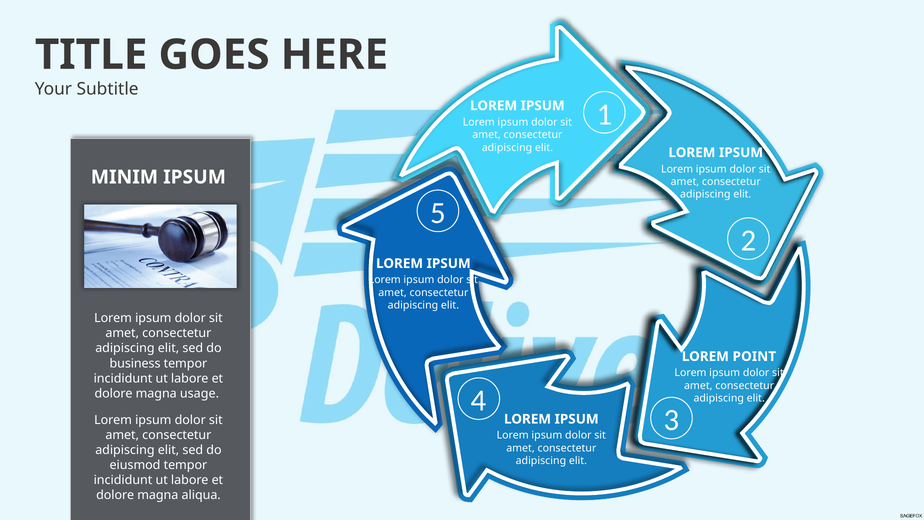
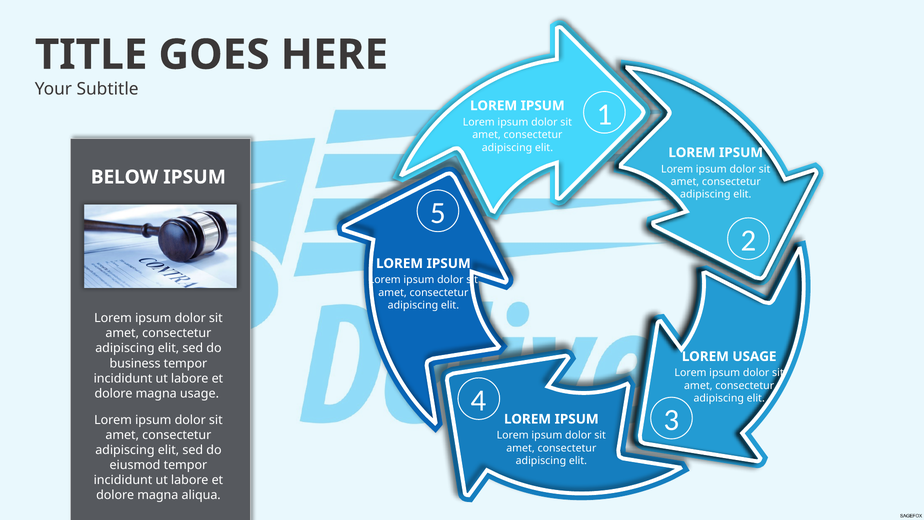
MINIM: MINIM -> BELOW
LOREM POINT: POINT -> USAGE
